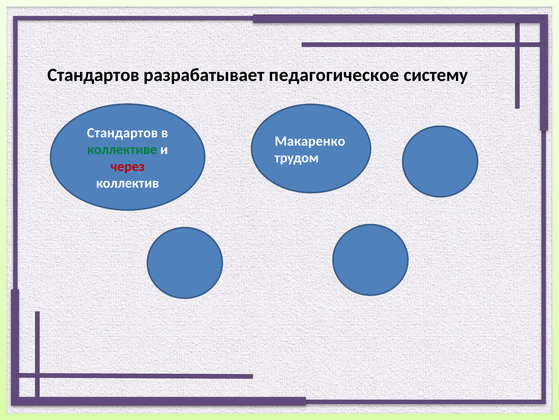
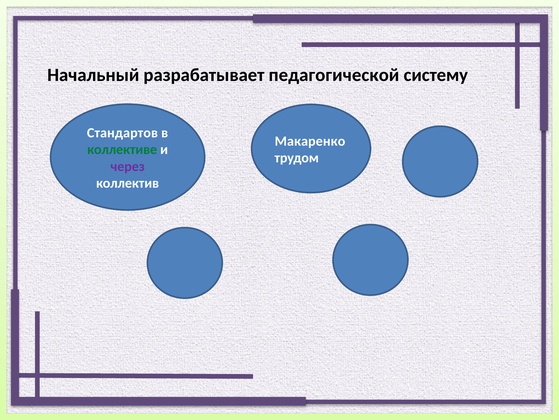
Стандартов at (93, 75): Стандартов -> Начальный
педагогическое: педагогическое -> педагогической
через colour: red -> purple
